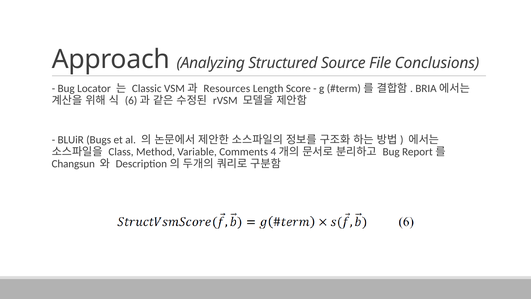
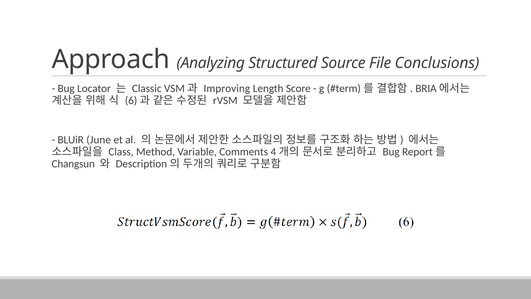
Resources: Resources -> Improving
Bugs: Bugs -> June
